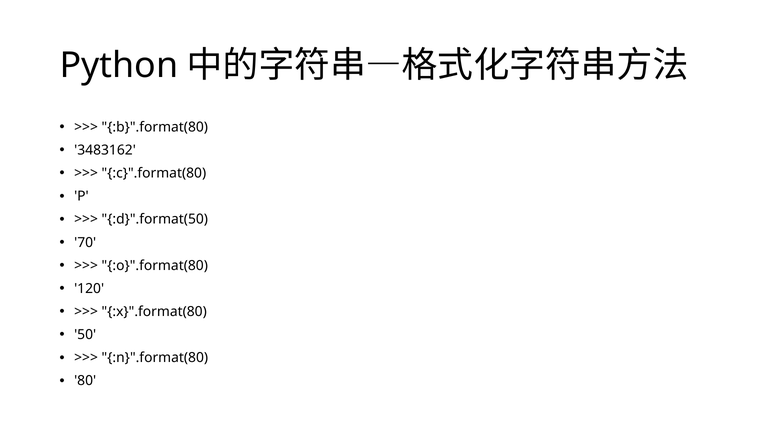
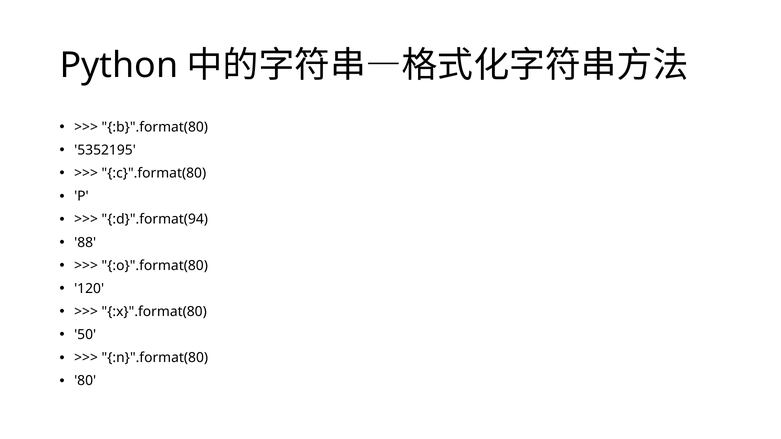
3483162: 3483162 -> 5352195
:d}".format(50: :d}".format(50 -> :d}".format(94
70: 70 -> 88
